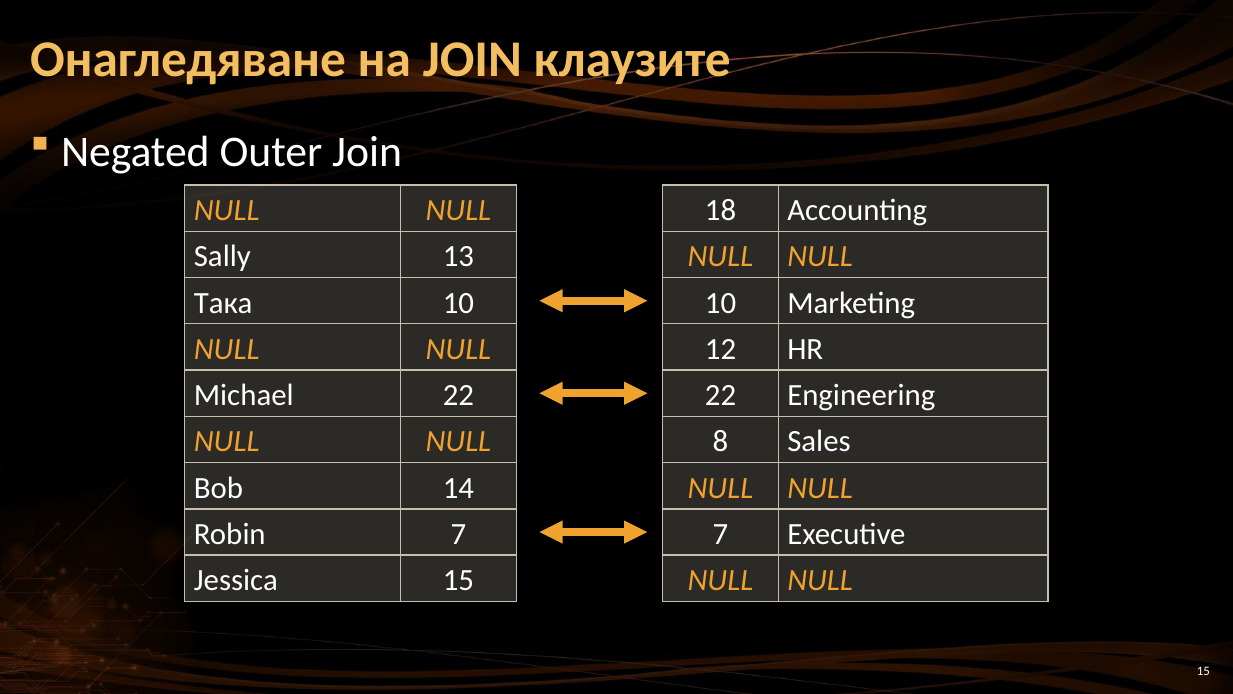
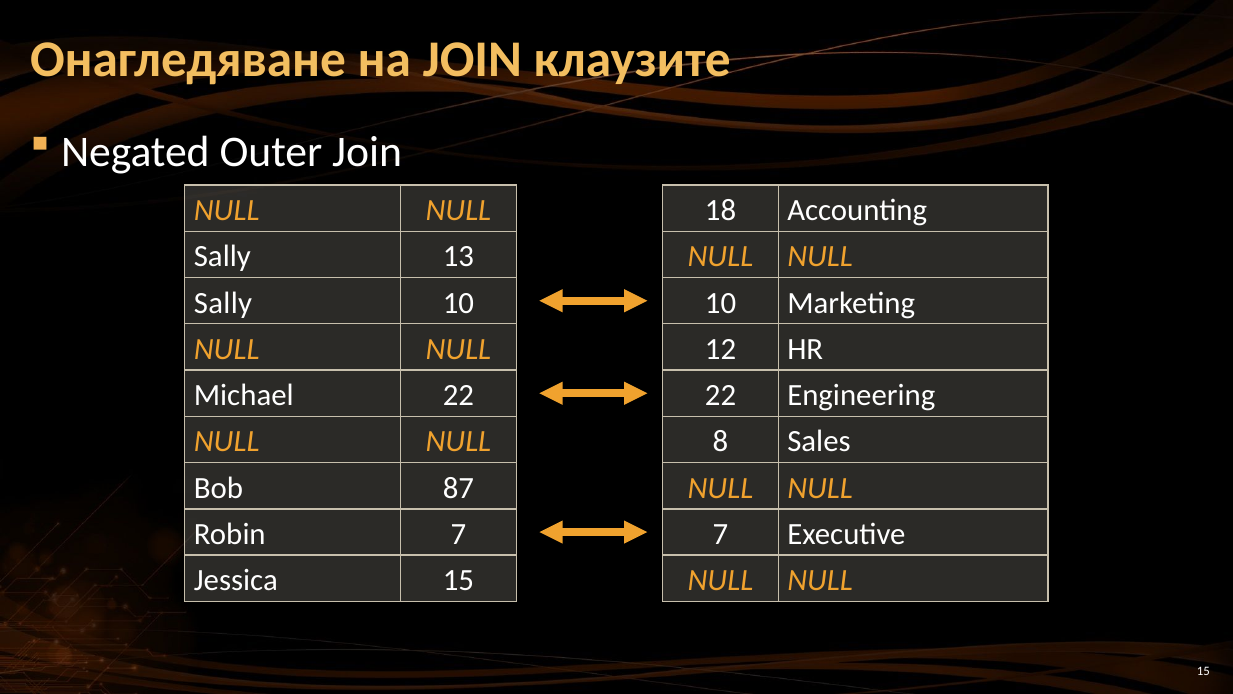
Така at (223, 303): Така -> Sally
14: 14 -> 87
